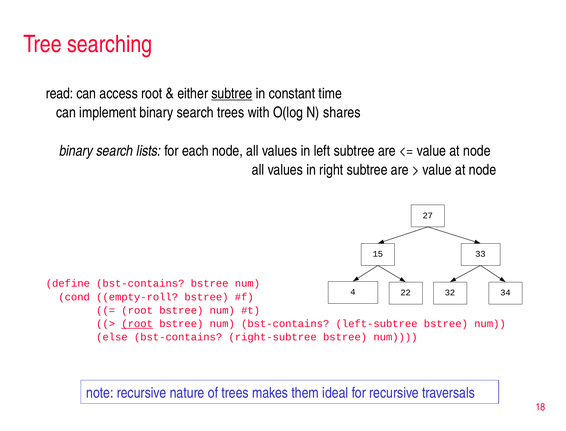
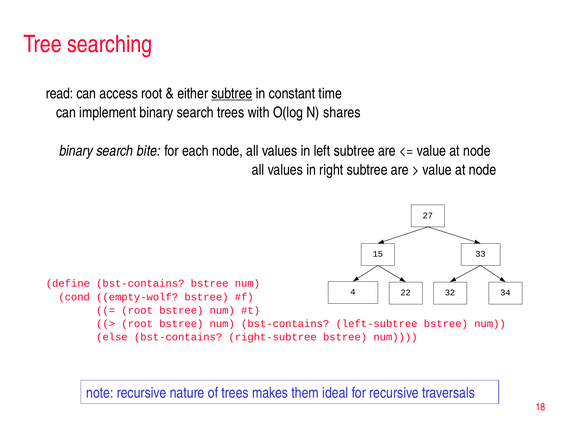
lists: lists -> bite
empty-roll: empty-roll -> empty-wolf
root at (137, 324) underline: present -> none
